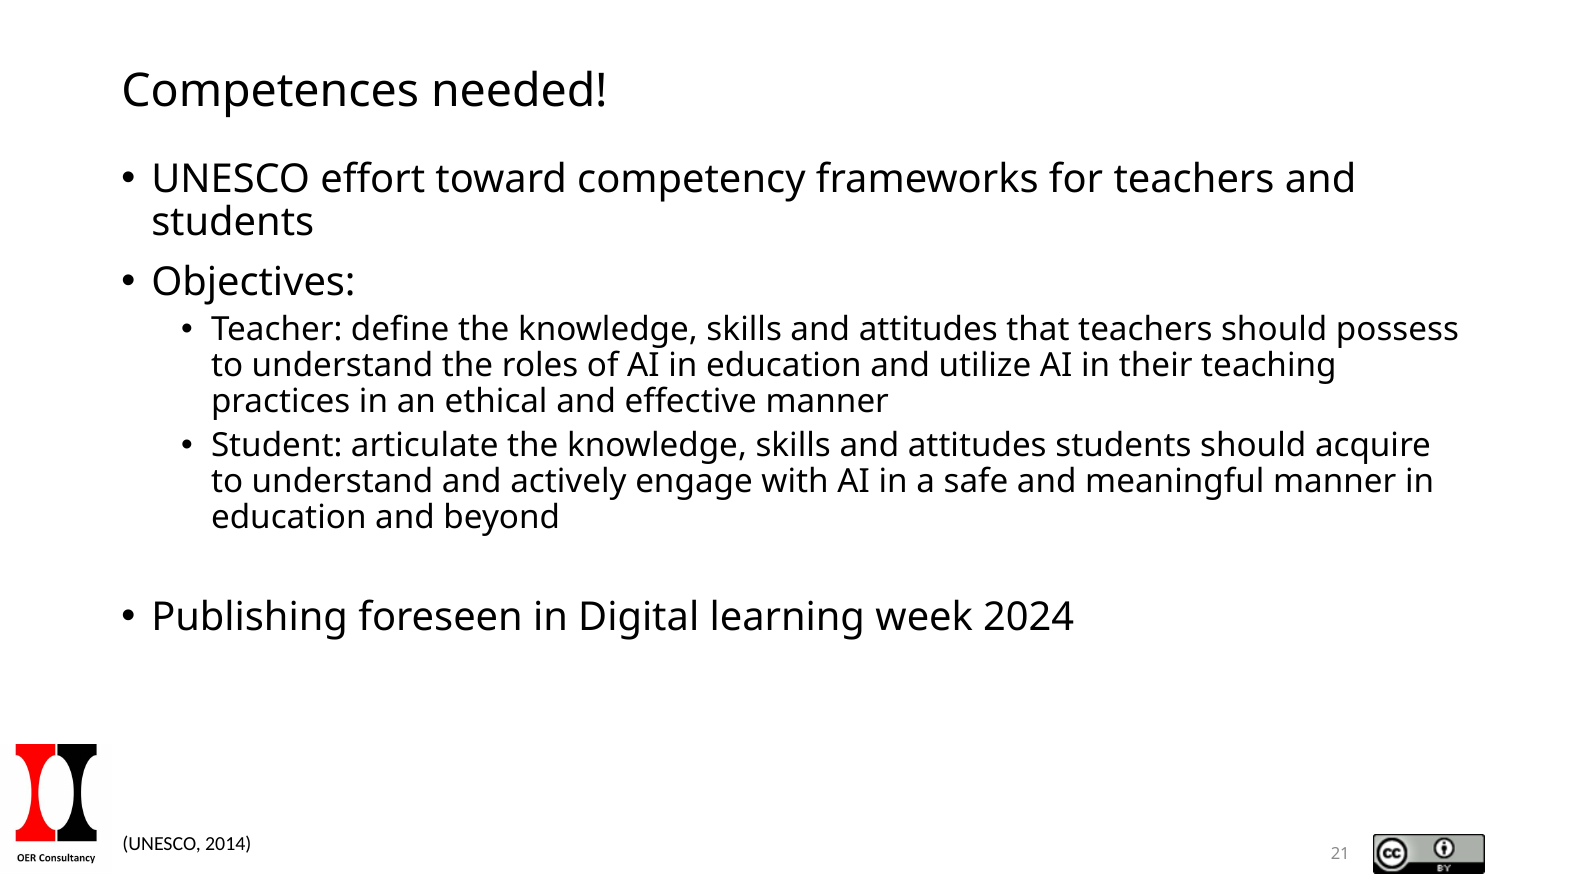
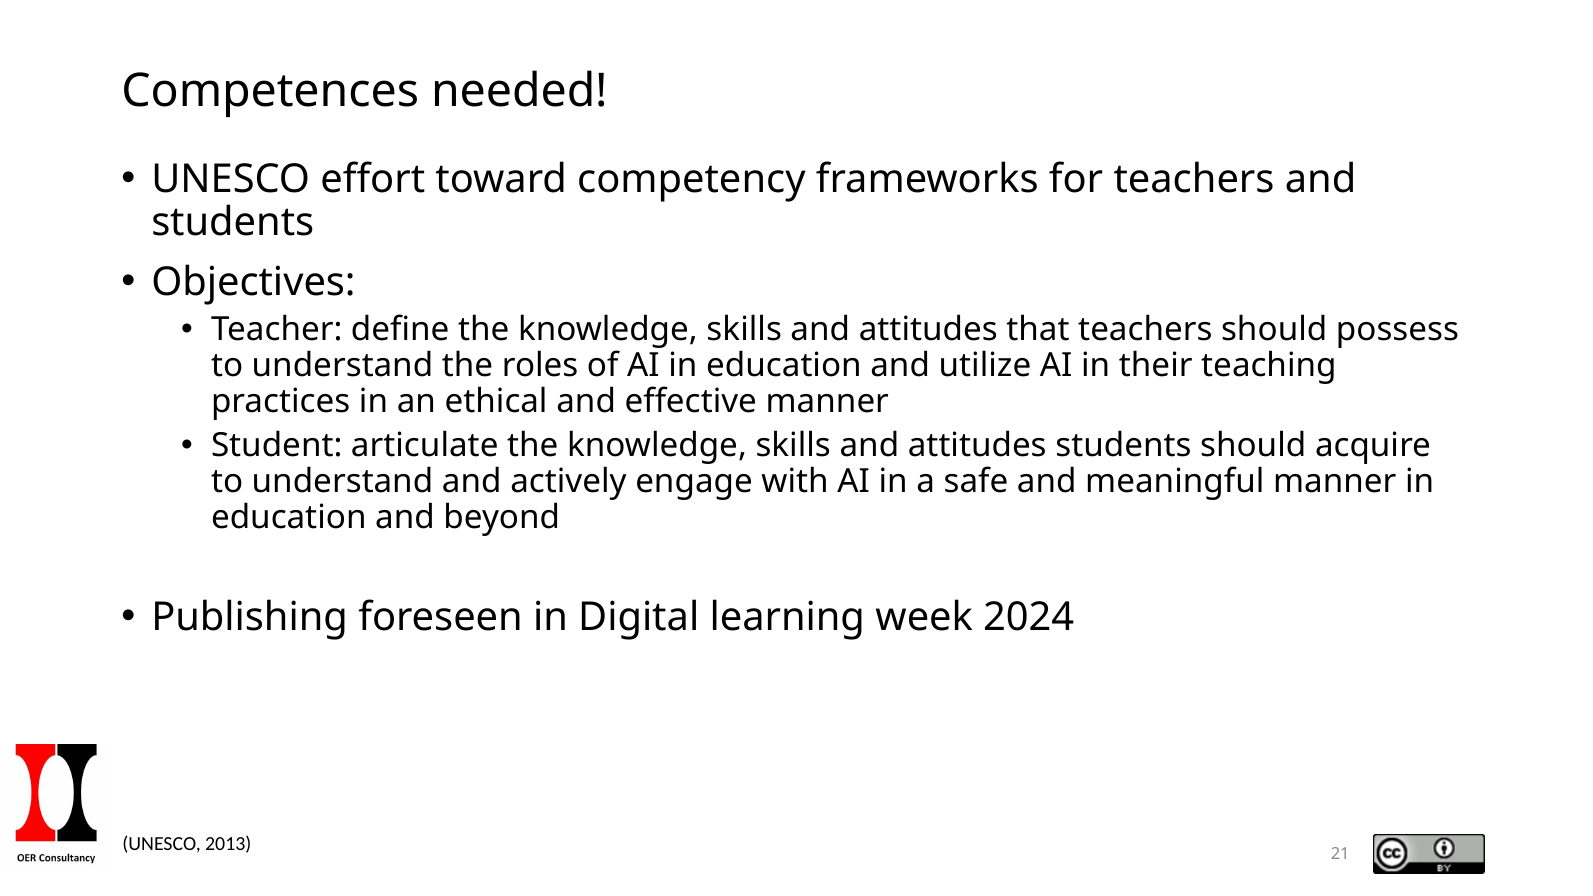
2014: 2014 -> 2013
